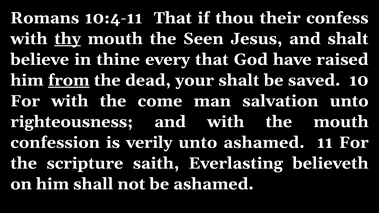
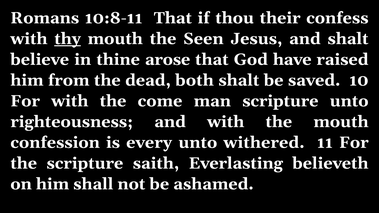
10:4-11: 10:4-11 -> 10:8-11
every: every -> arose
from underline: present -> none
your: your -> both
man salvation: salvation -> scripture
verily: verily -> every
unto ashamed: ashamed -> withered
